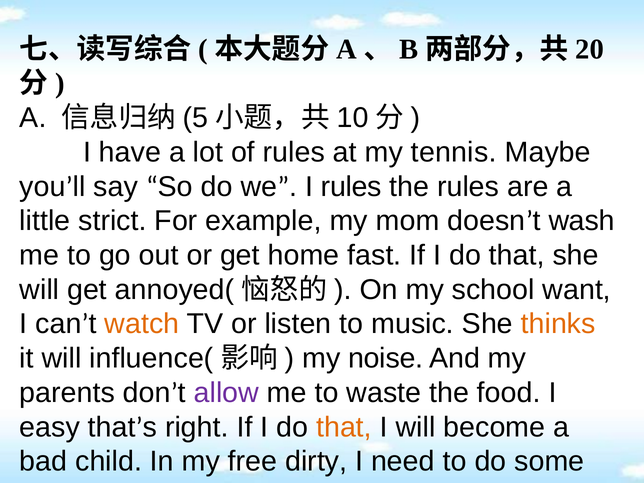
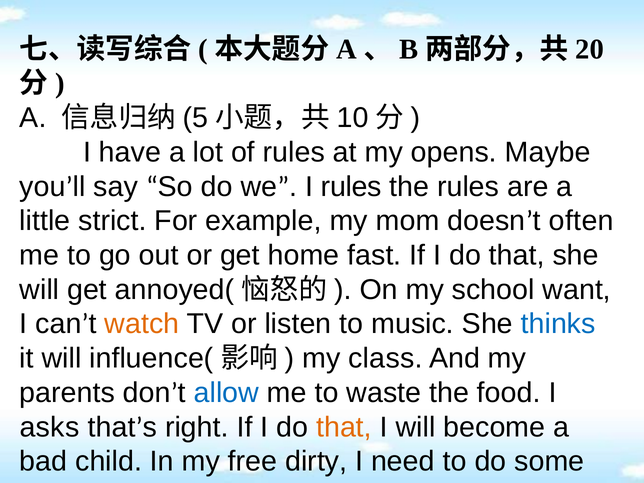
tennis: tennis -> opens
wash: wash -> often
thinks colour: orange -> blue
noise: noise -> class
allow colour: purple -> blue
easy at (50, 427): easy -> asks
